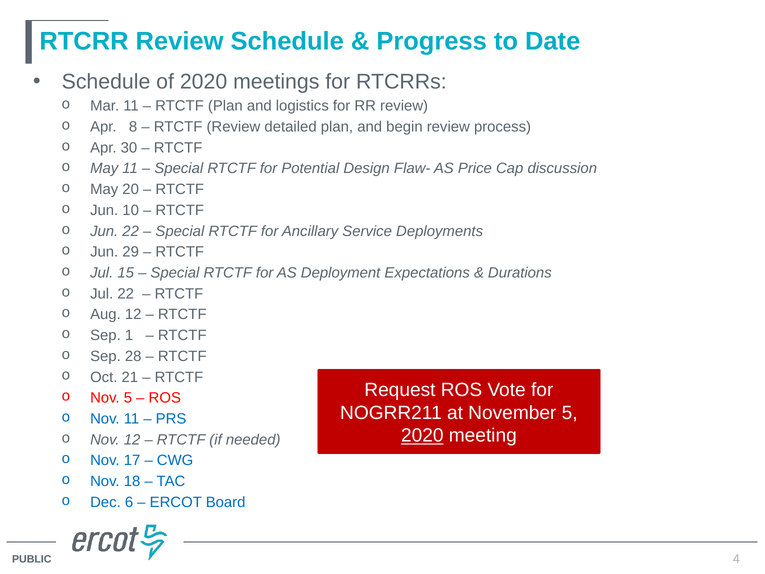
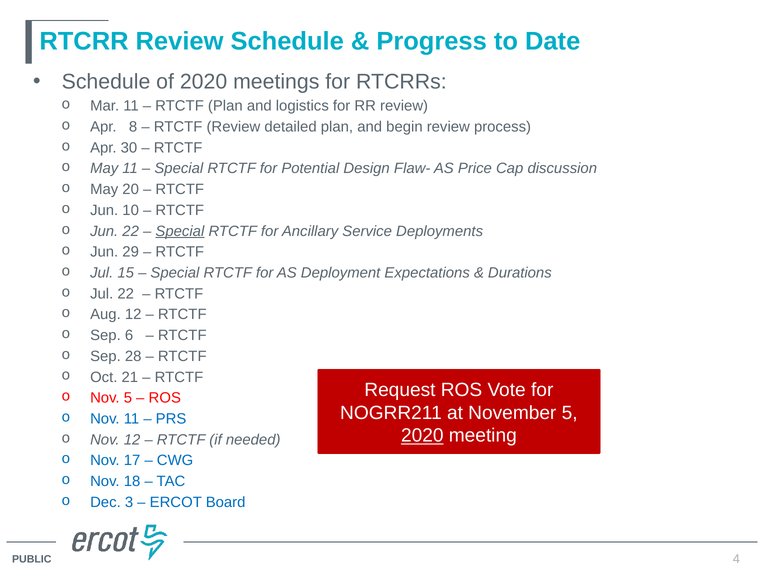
Special at (180, 231) underline: none -> present
1: 1 -> 6
6: 6 -> 3
